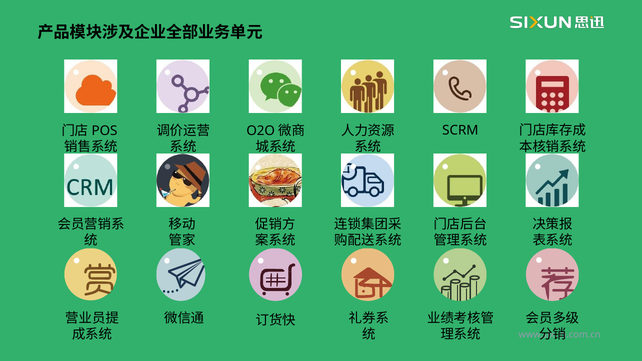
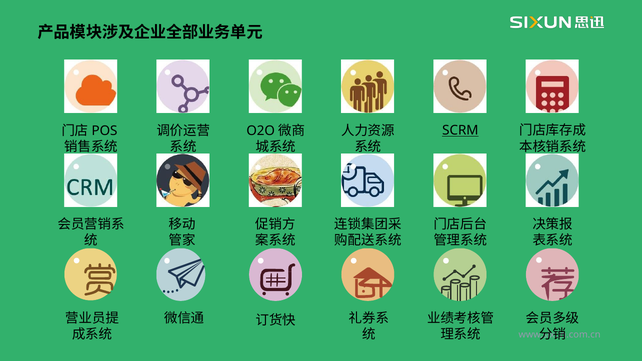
SCRM underline: none -> present
